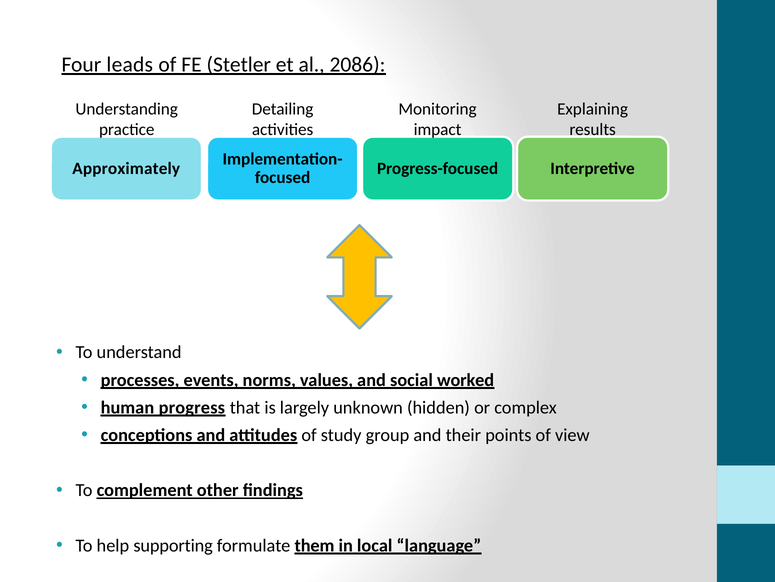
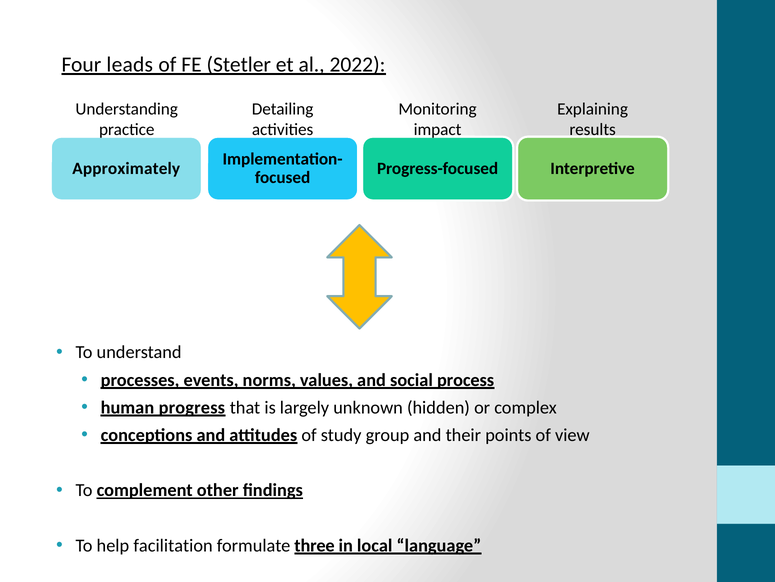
2086: 2086 -> 2022
worked: worked -> process
supporting: supporting -> facilitation
them: them -> three
